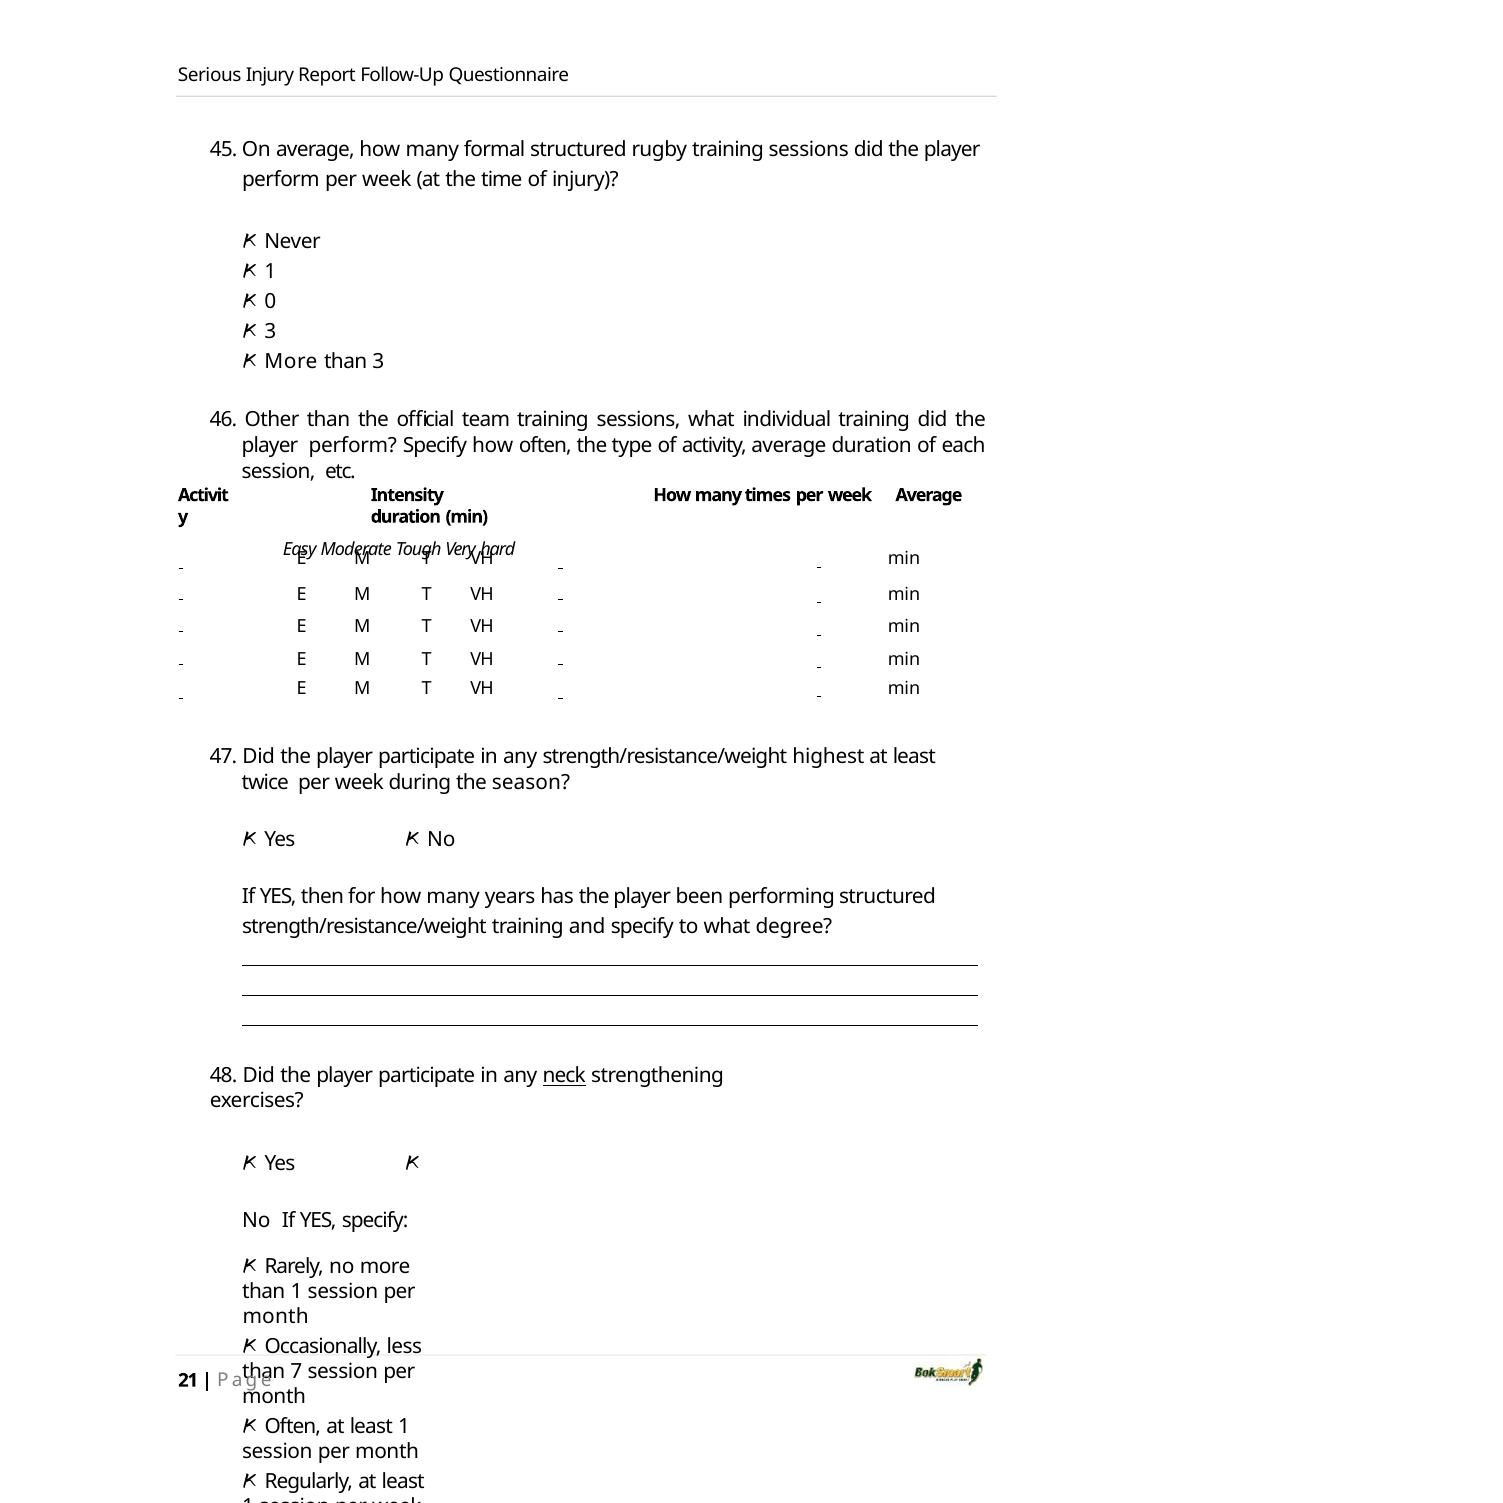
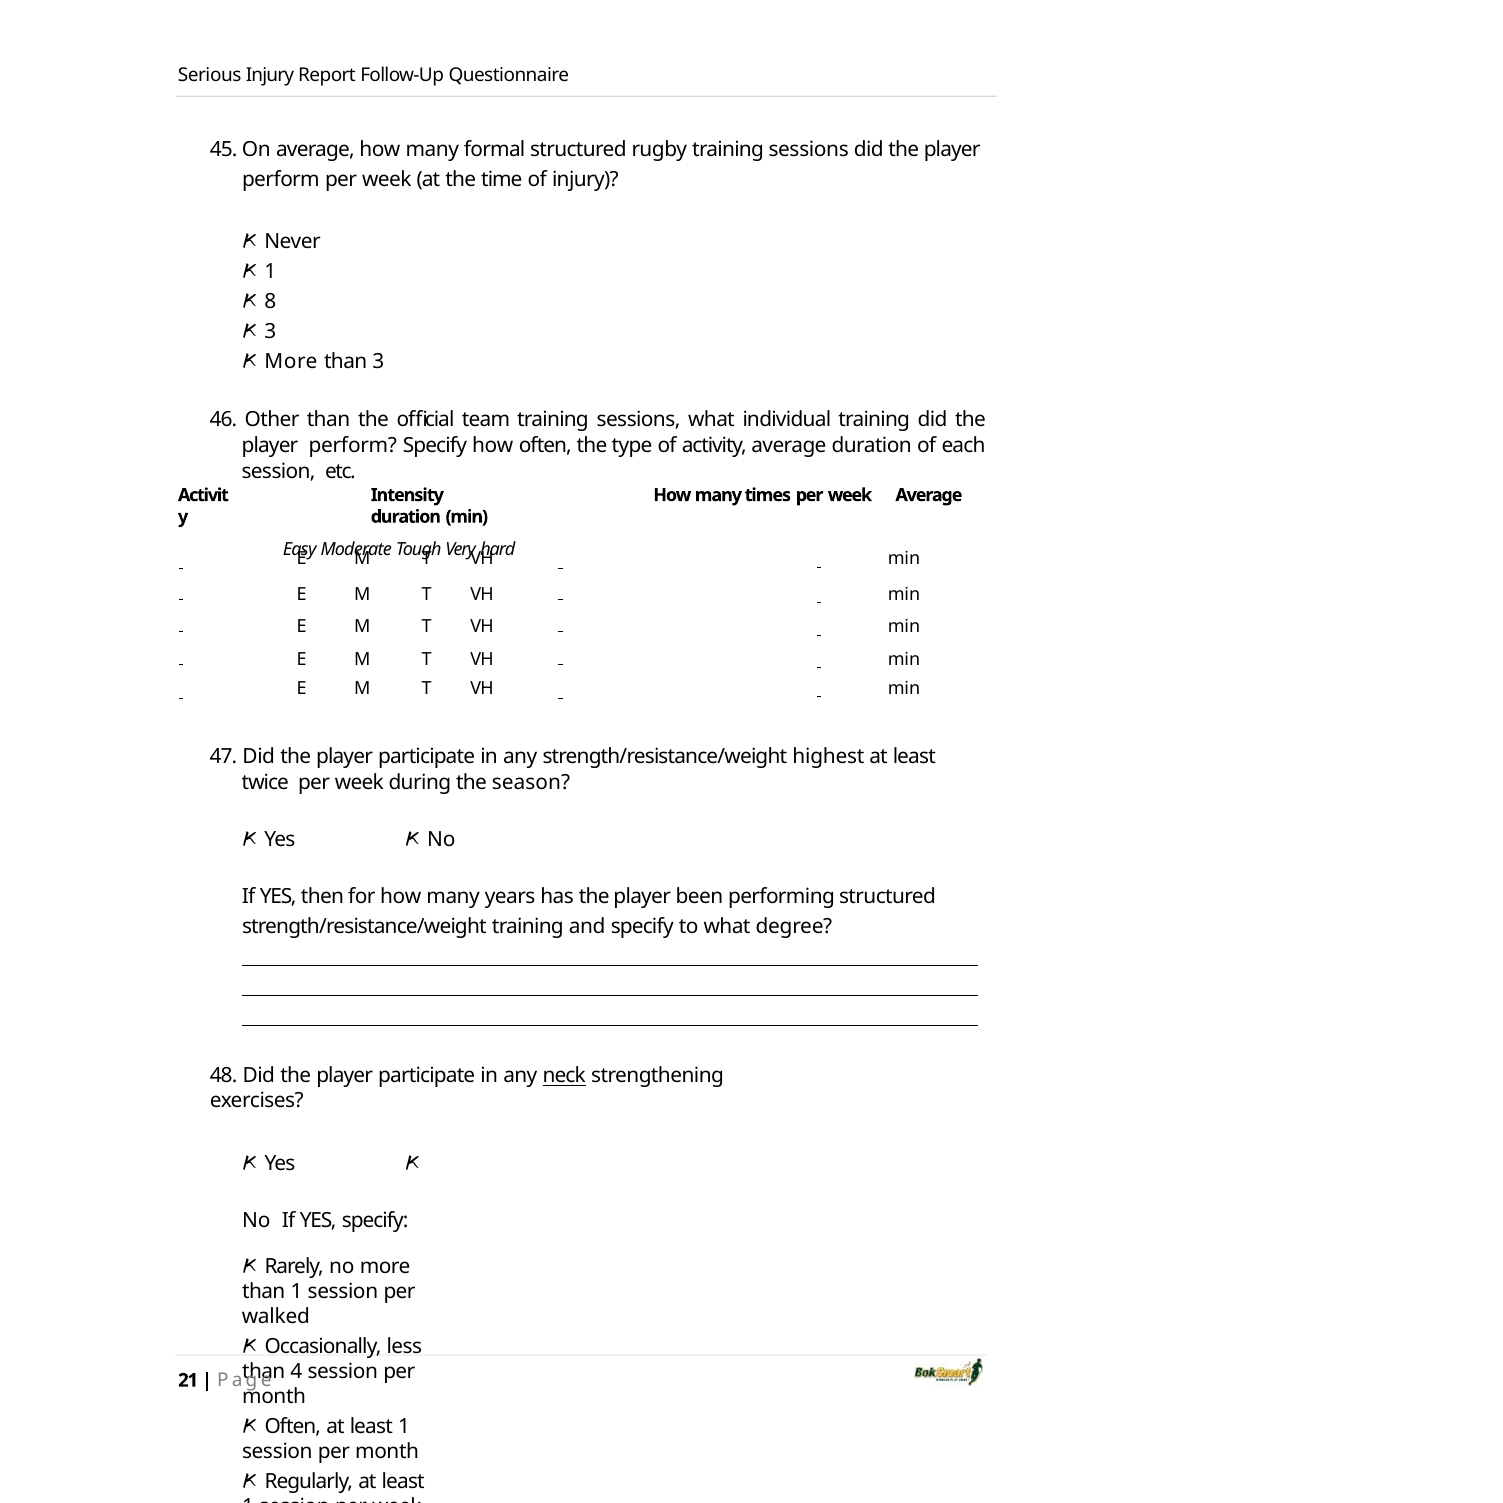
0: 0 -> 8
month at (276, 1316): month -> walked
7: 7 -> 4
